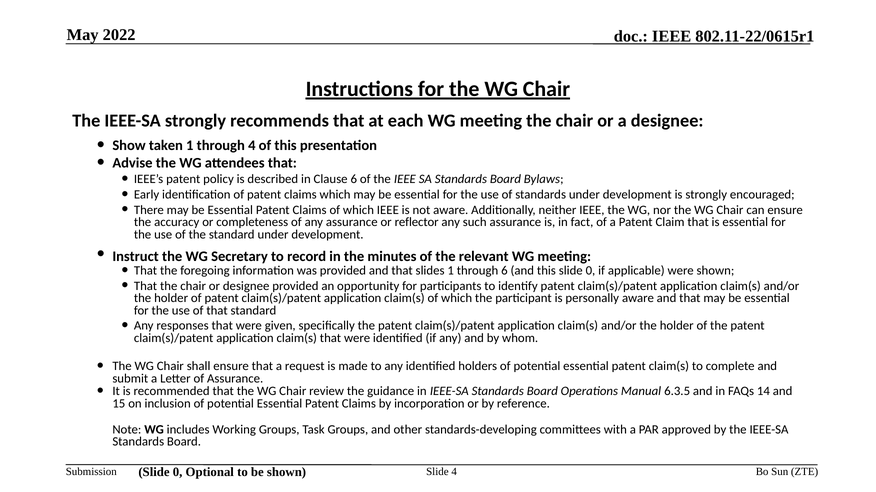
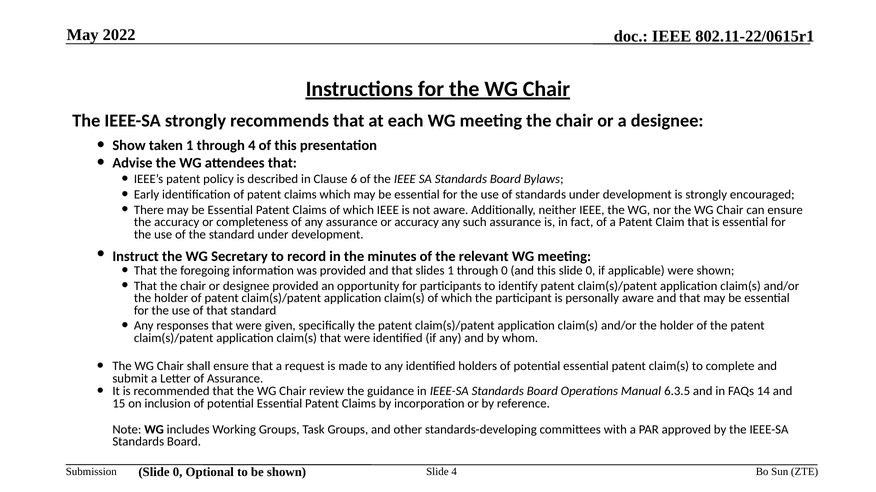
or reflector: reflector -> accuracy
through 6: 6 -> 0
